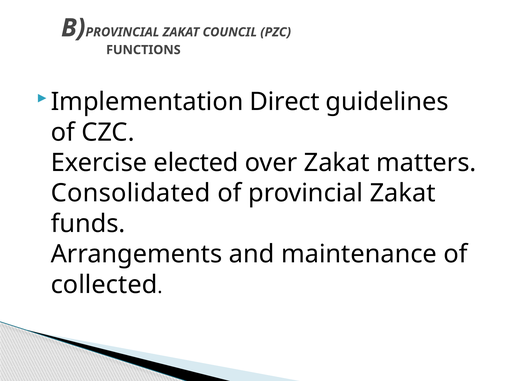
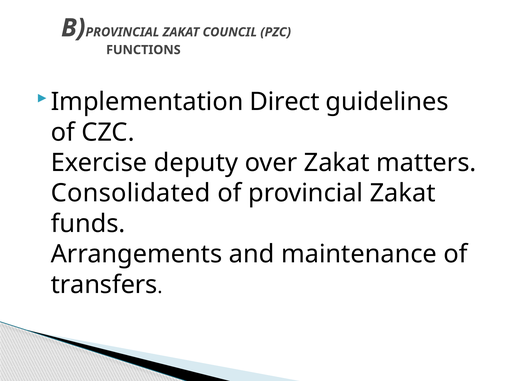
elected: elected -> deputy
collected: collected -> transfers
